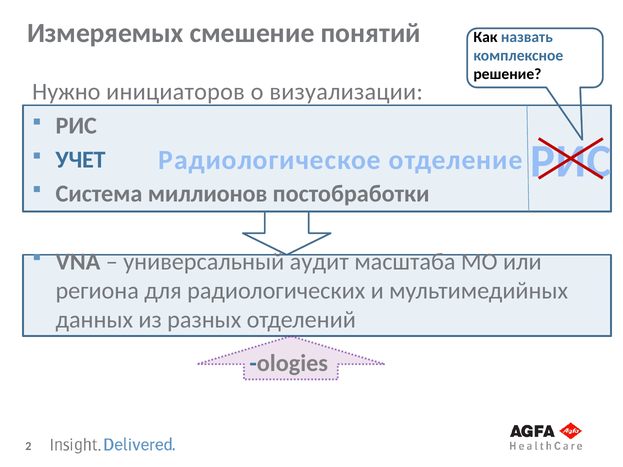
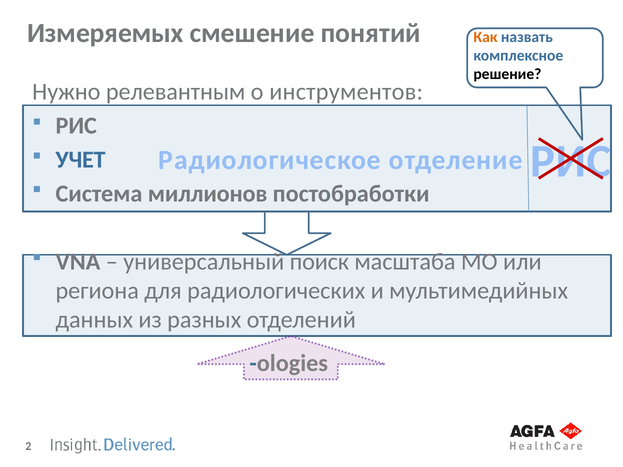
Как colour: black -> orange
инициаторов: инициаторов -> релевантным
визуализации: визуализации -> инструментов
аудит: аудит -> поиск
